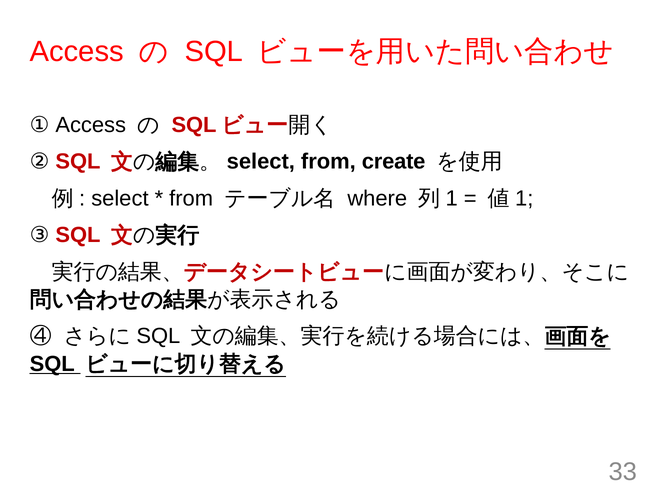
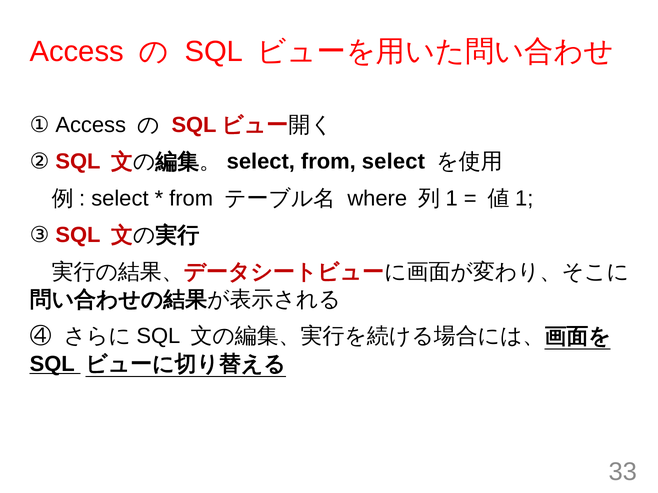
from create: create -> select
